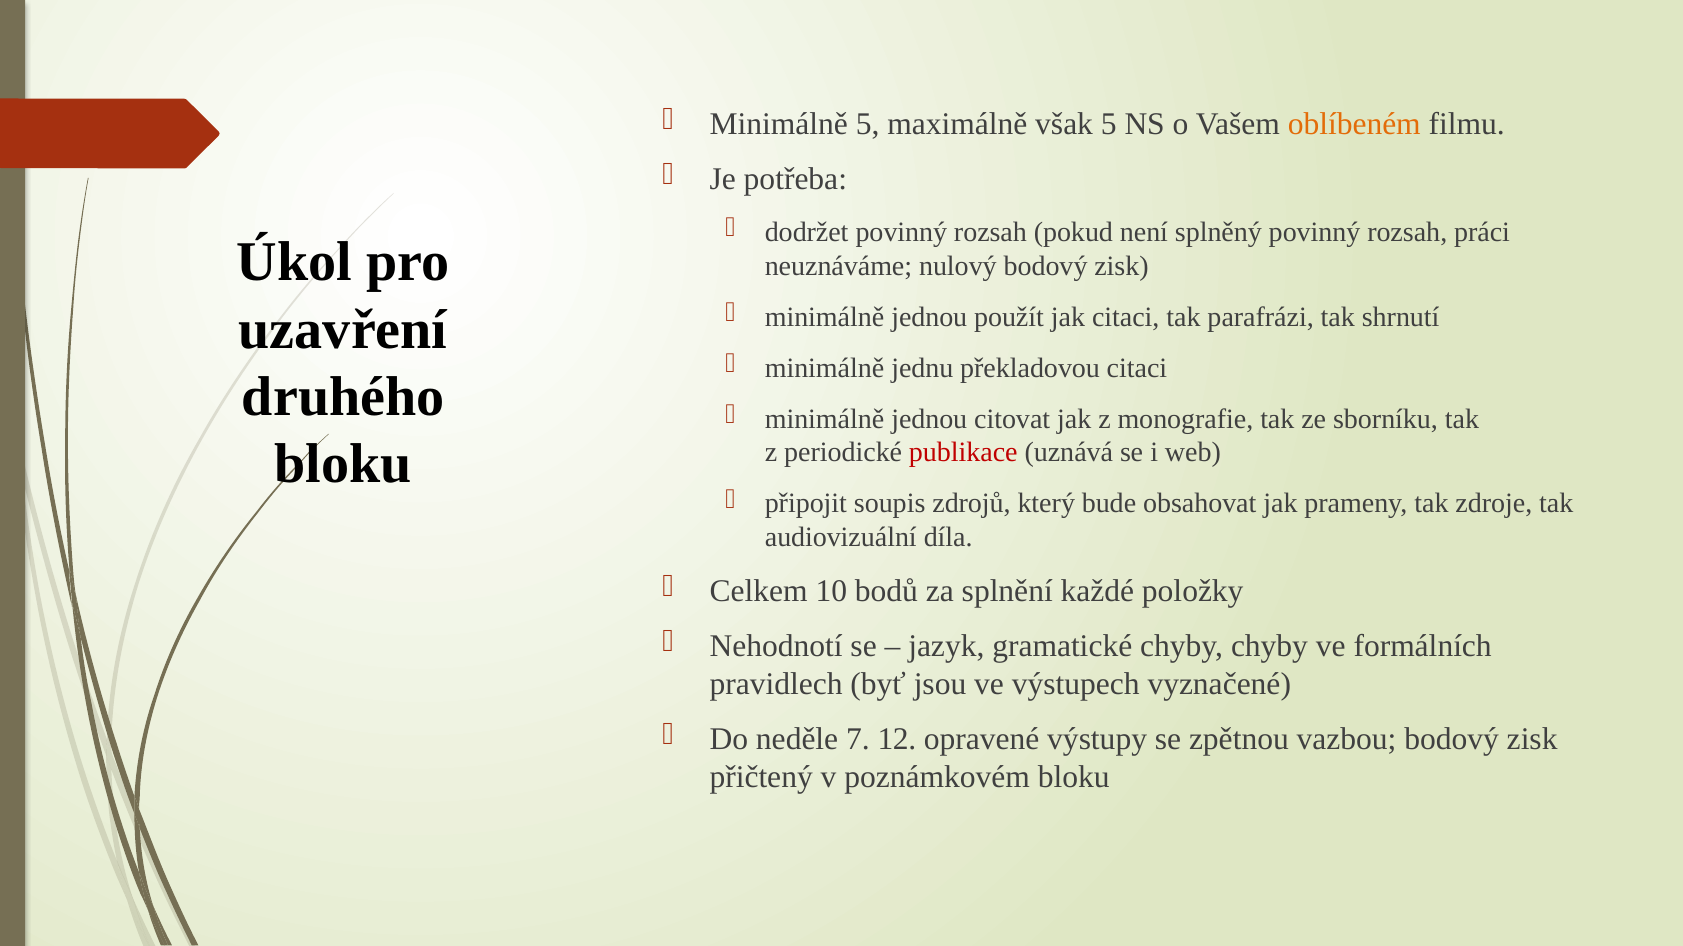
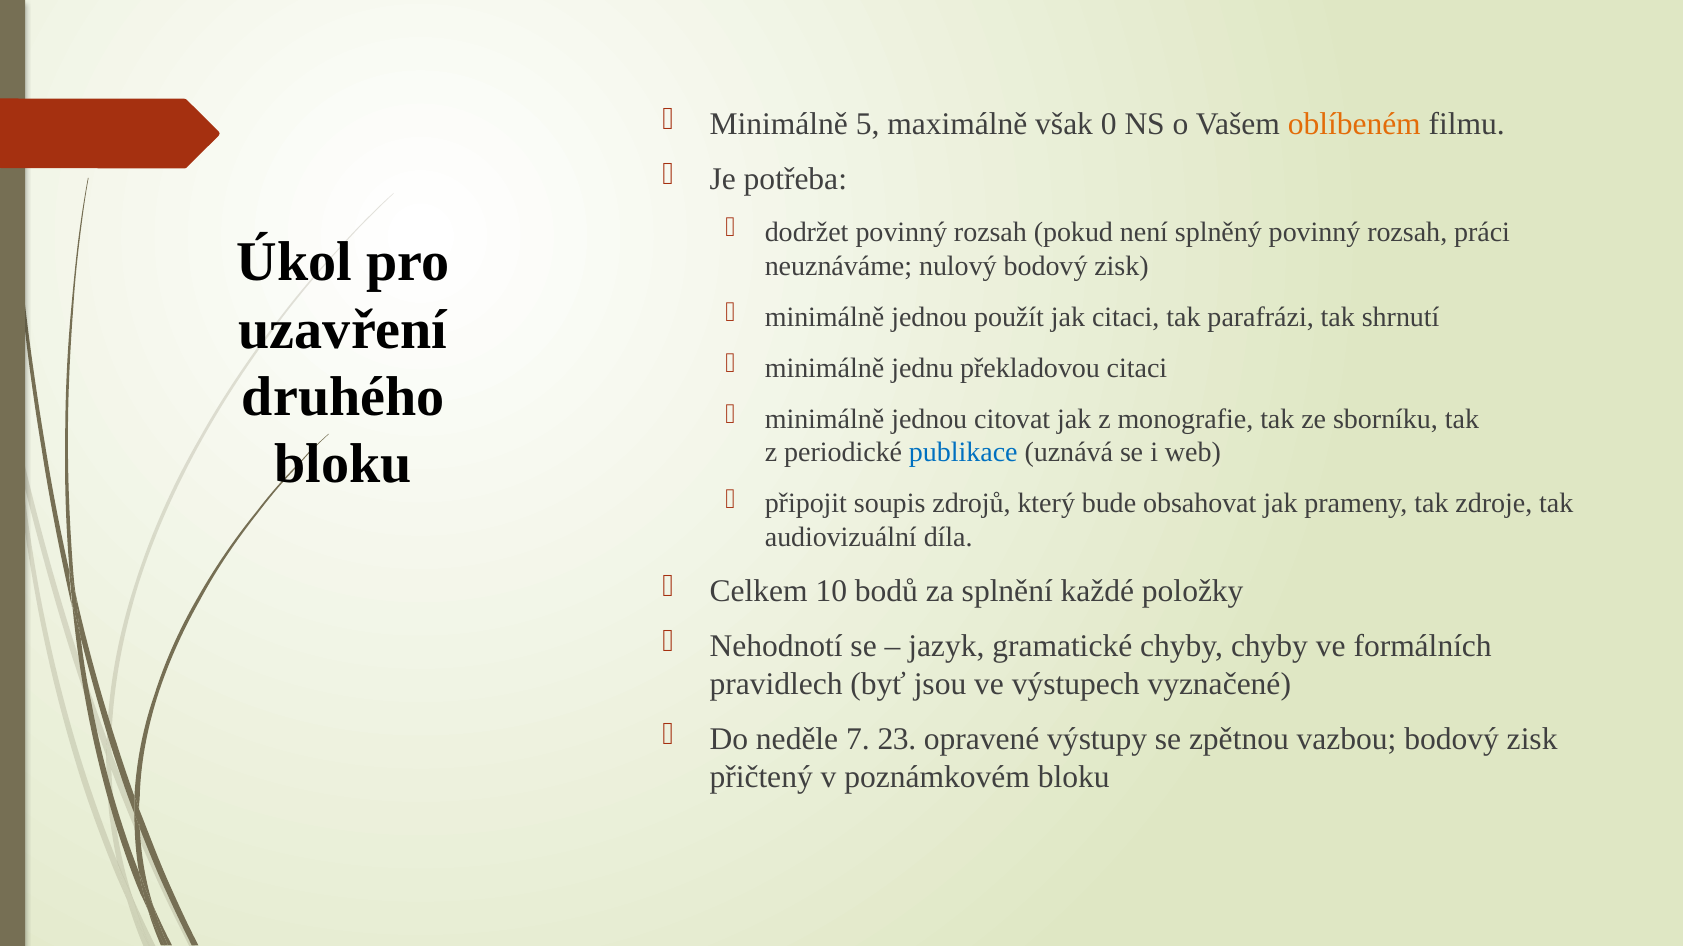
však 5: 5 -> 0
publikace colour: red -> blue
12: 12 -> 23
